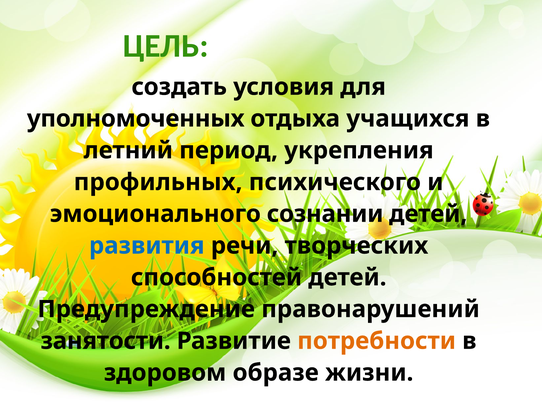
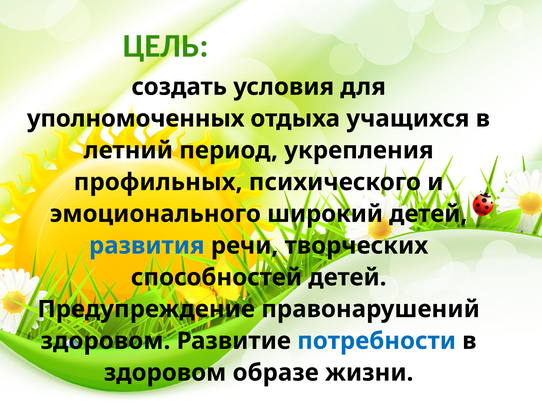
сознании: сознании -> широкий
занятости at (106, 341): занятости -> здоровом
потребности colour: orange -> blue
